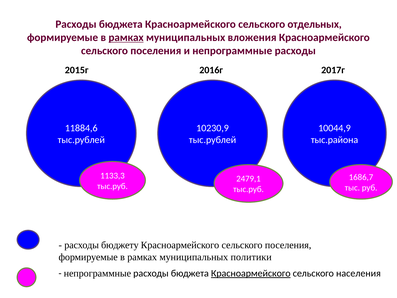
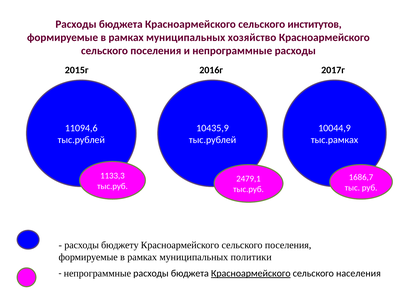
отдельных: отдельных -> институтов
рамках at (126, 37) underline: present -> none
вложения: вложения -> хозяйство
11884,6: 11884,6 -> 11094,6
10230,9: 10230,9 -> 10435,9
тыс.района: тыс.района -> тыс.рамках
